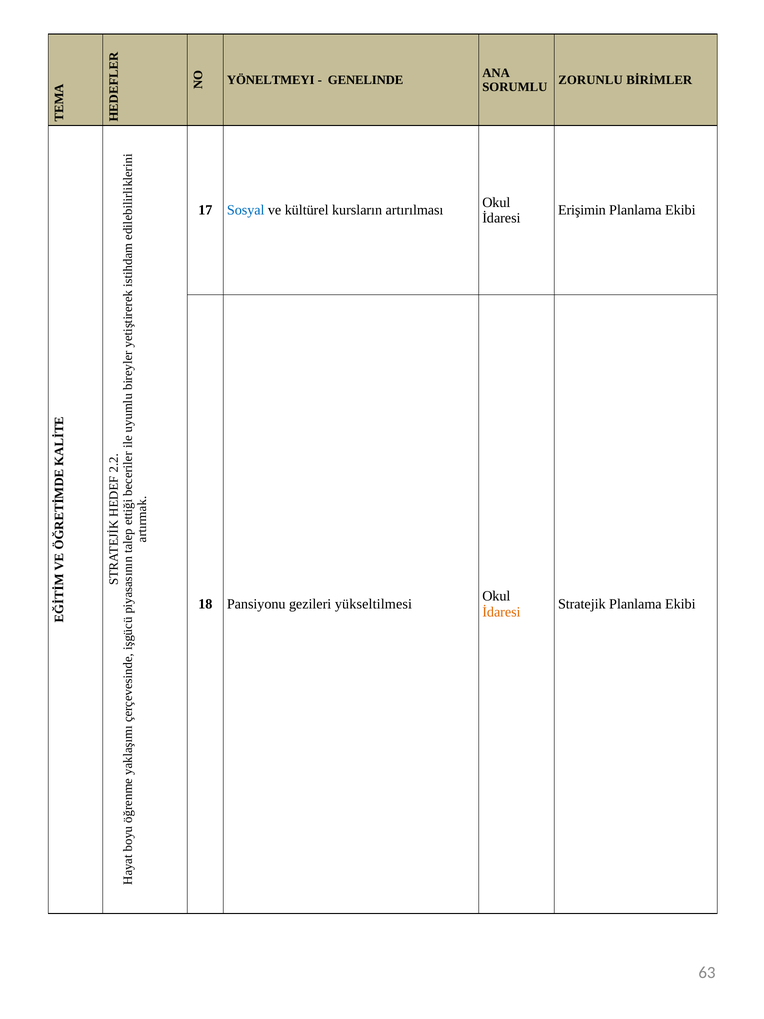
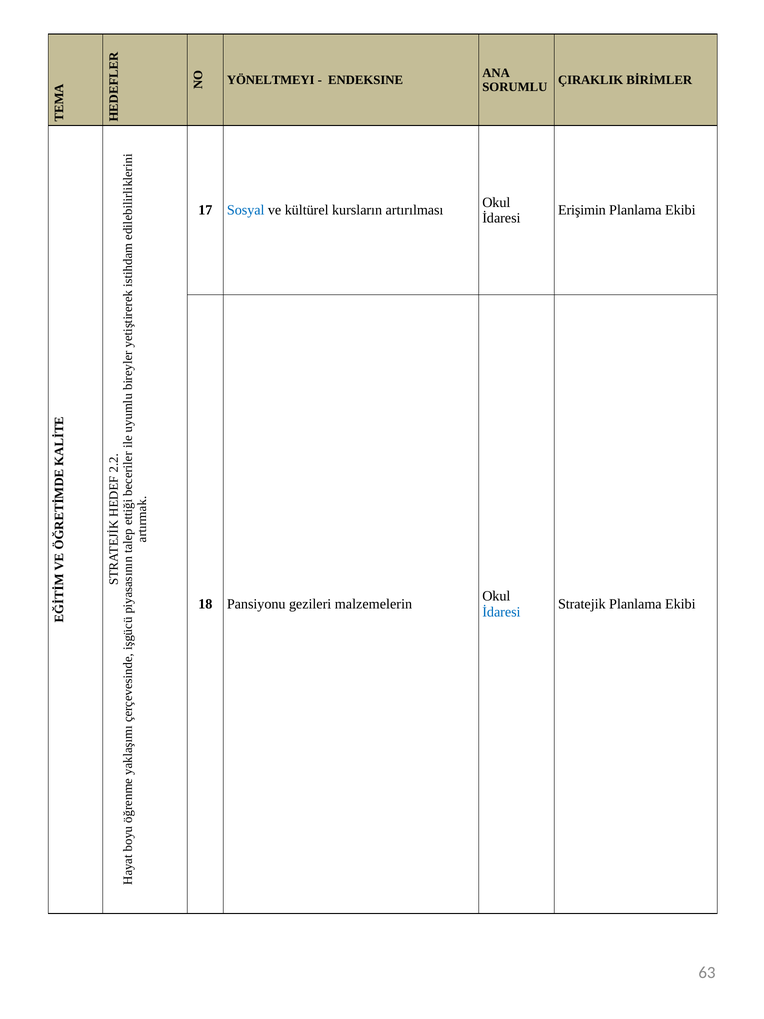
GENELINDE: GENELINDE -> ENDEKSINE
ZORUNLU: ZORUNLU -> ÇIRAKLIK
yükseltilmesi: yükseltilmesi -> malzemelerin
İdaresi at (501, 612) colour: orange -> blue
